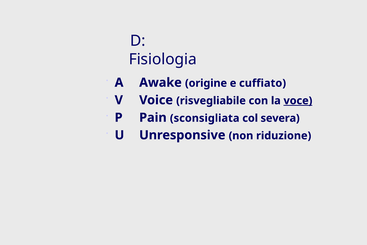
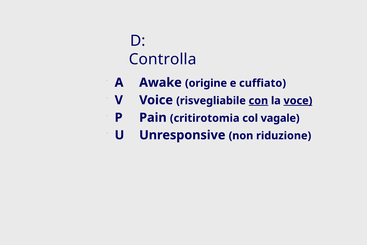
Fisiologia: Fisiologia -> Controlla
con underline: none -> present
sconsigliata: sconsigliata -> critirotomia
severa: severa -> vagale
